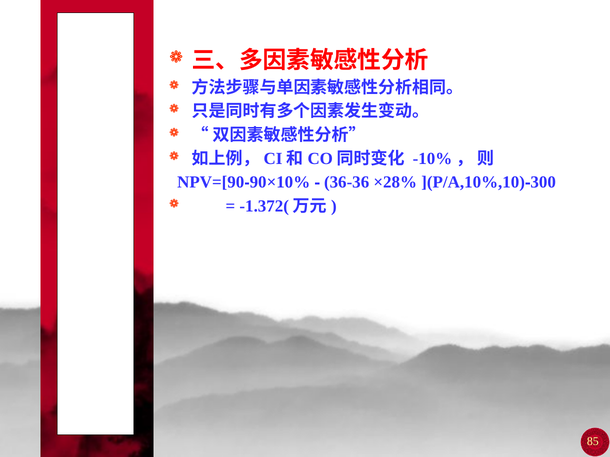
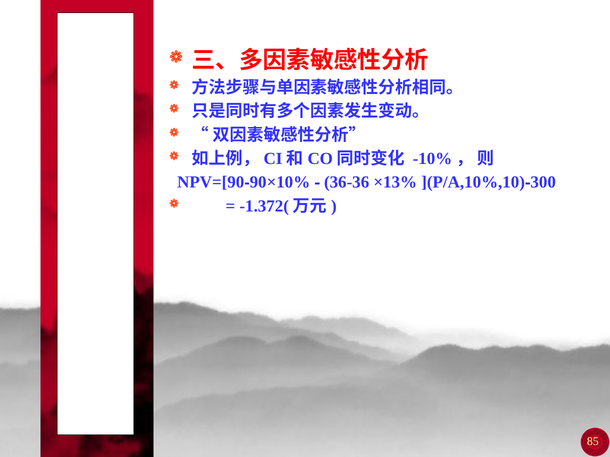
×28%: ×28% -> ×13%
